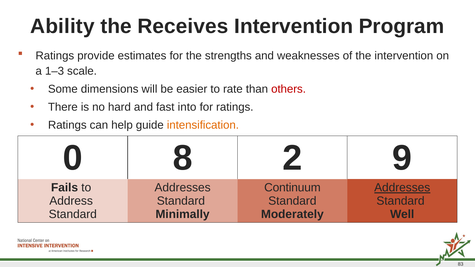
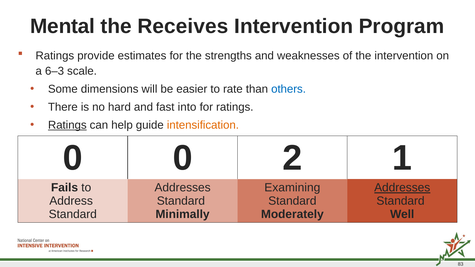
Ability: Ability -> Mental
1–3: 1–3 -> 6–3
others colour: red -> blue
Ratings at (67, 125) underline: none -> present
0 8: 8 -> 0
9: 9 -> 1
Continuum: Continuum -> Examining
